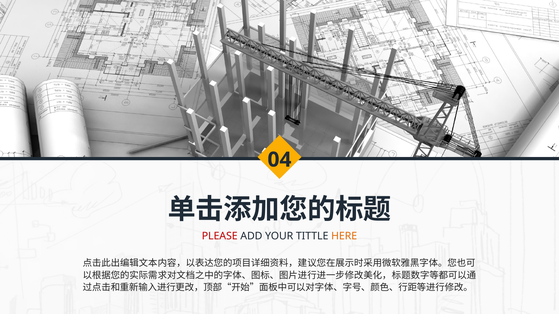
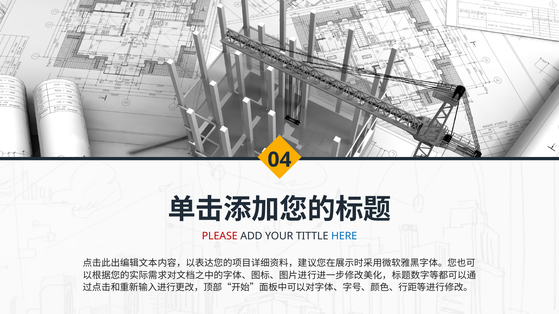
HERE colour: orange -> blue
